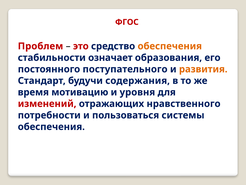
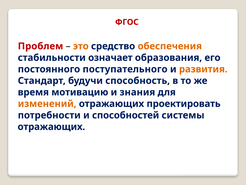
это colour: red -> orange
содержания: содержания -> способность
уровня: уровня -> знания
изменений colour: red -> orange
нравственного: нравственного -> проектировать
пользоваться: пользоваться -> способностей
обеспечения at (51, 126): обеспечения -> отражающих
